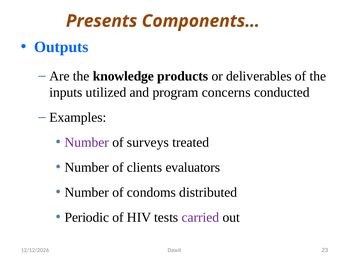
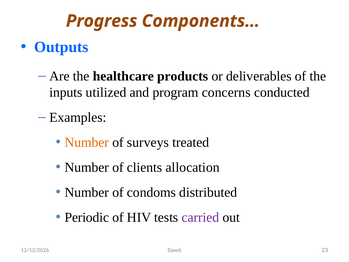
Presents: Presents -> Progress
knowledge: knowledge -> healthcare
Number at (87, 142) colour: purple -> orange
evaluators: evaluators -> allocation
